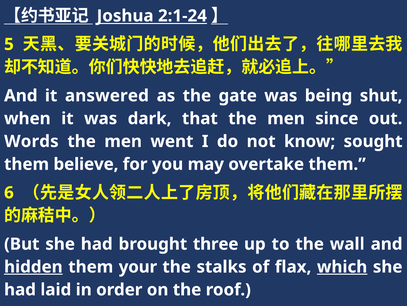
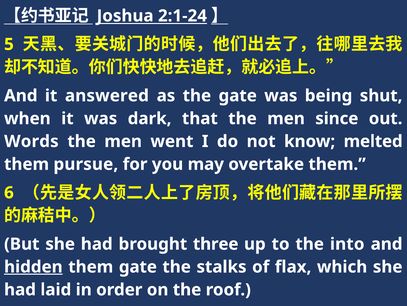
sought: sought -> melted
believe: believe -> pursue
wall: wall -> into
them your: your -> gate
which underline: present -> none
